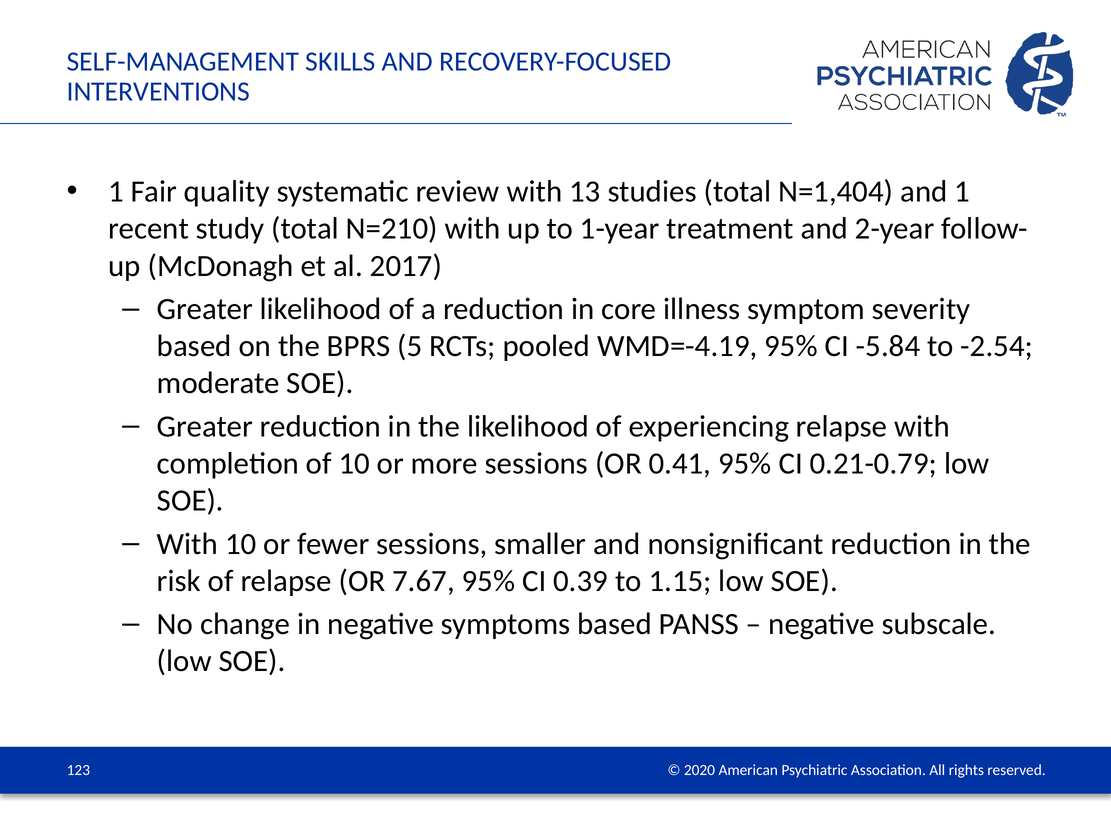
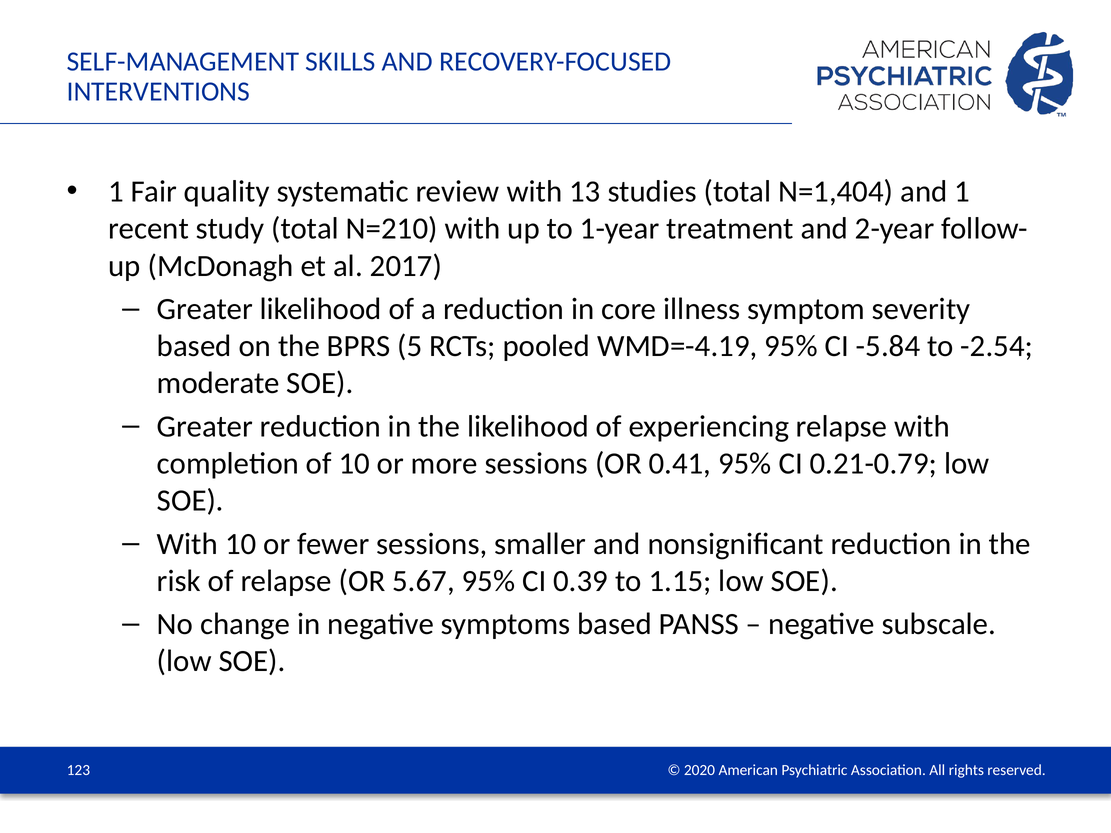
7.67: 7.67 -> 5.67
